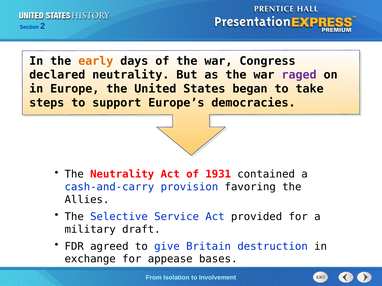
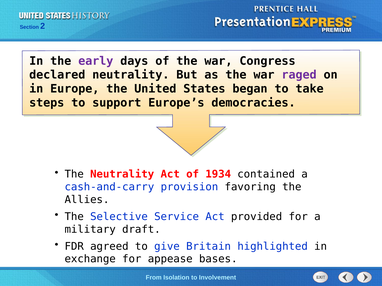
early colour: orange -> purple
1931: 1931 -> 1934
destruction: destruction -> highlighted
